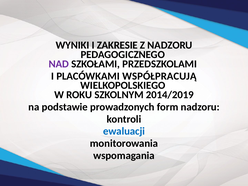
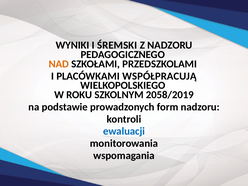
ZAKRESIE: ZAKRESIE -> ŚREMSKI
NAD colour: purple -> orange
2014/2019: 2014/2019 -> 2058/2019
